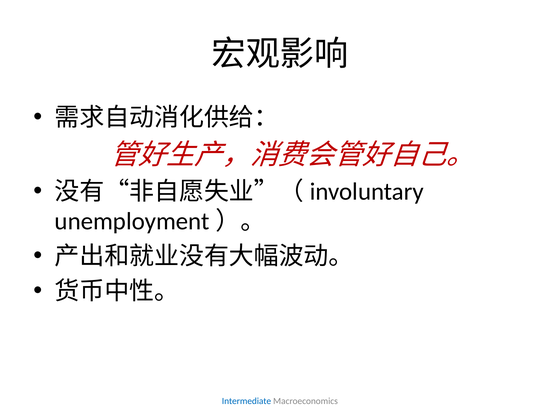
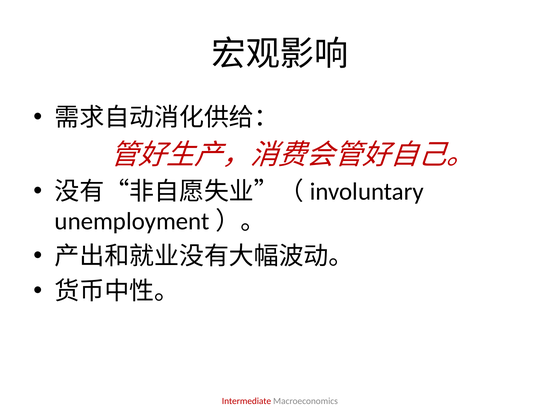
Intermediate colour: blue -> red
